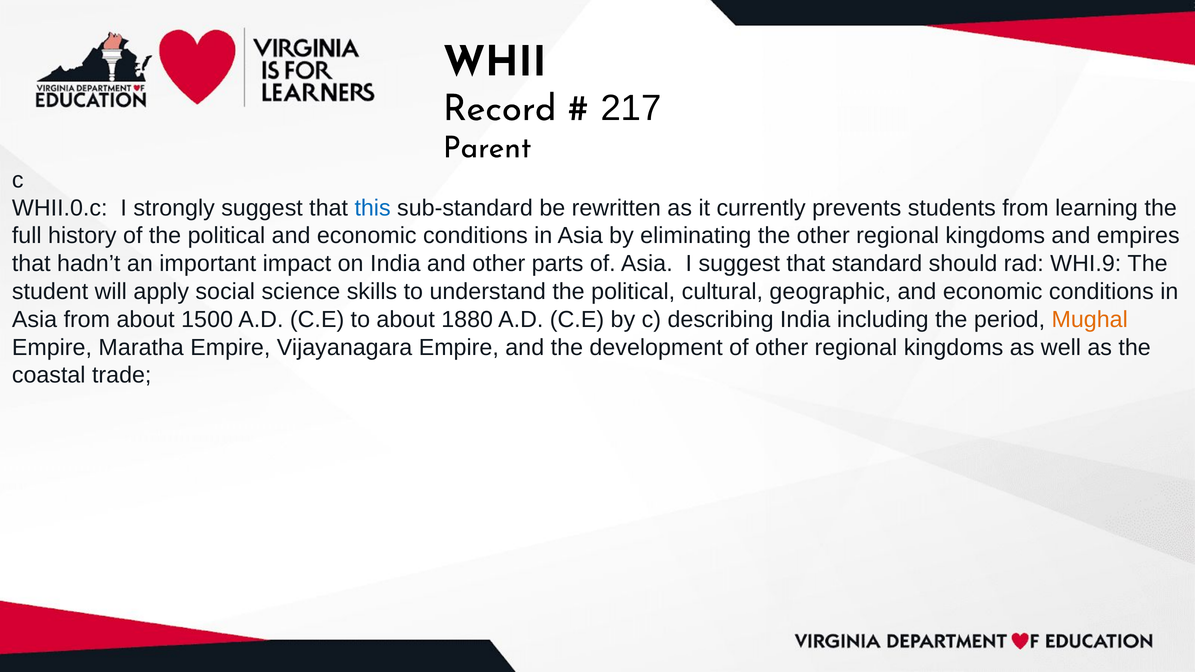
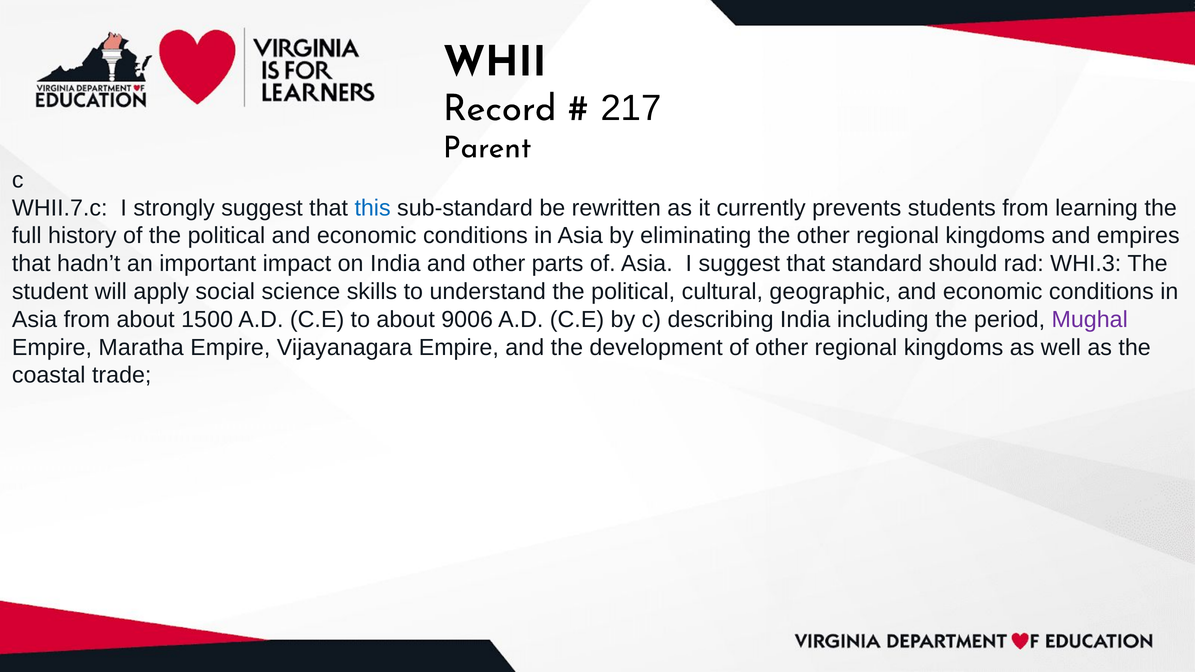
WHII.0.c: WHII.0.c -> WHII.7.c
WHI.9: WHI.9 -> WHI.3
1880: 1880 -> 9006
Mughal colour: orange -> purple
